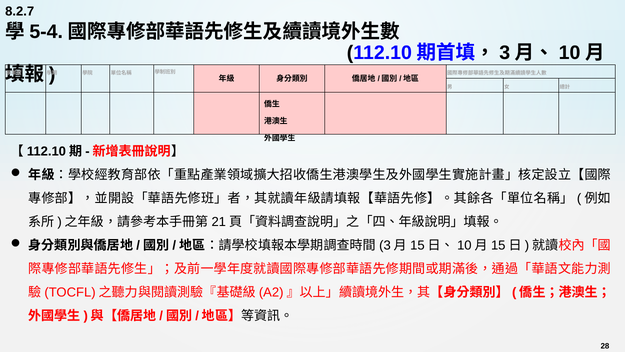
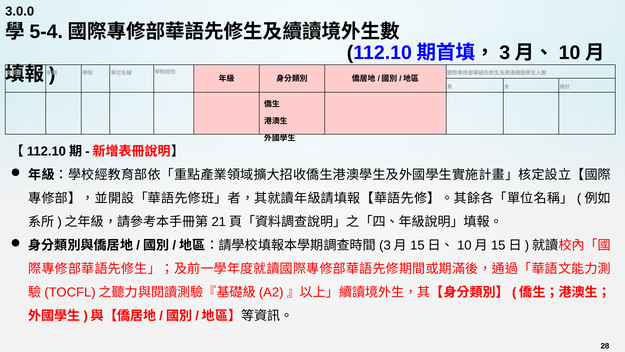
8.2.7: 8.2.7 -> 3.0.0
